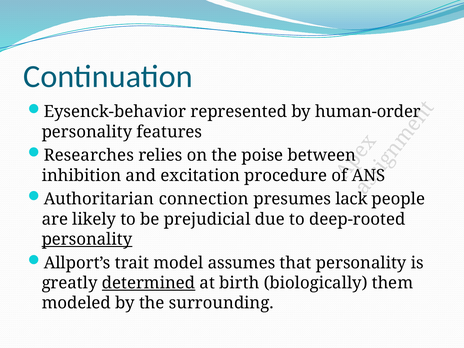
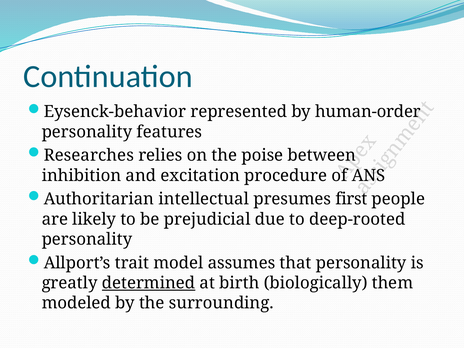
connection: connection -> intellectual
lack: lack -> first
personality at (87, 239) underline: present -> none
